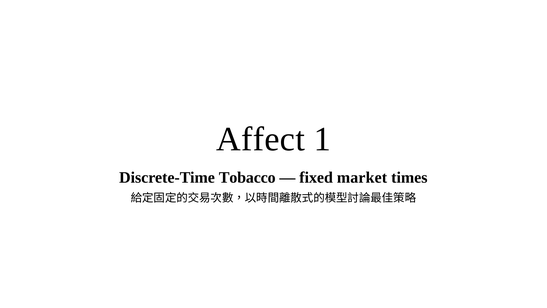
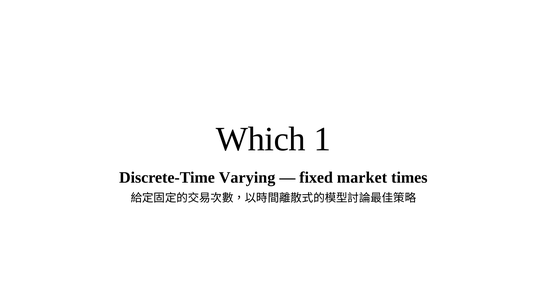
Affect: Affect -> Which
Tobacco: Tobacco -> Varying
